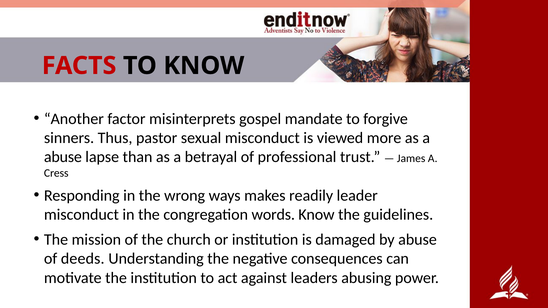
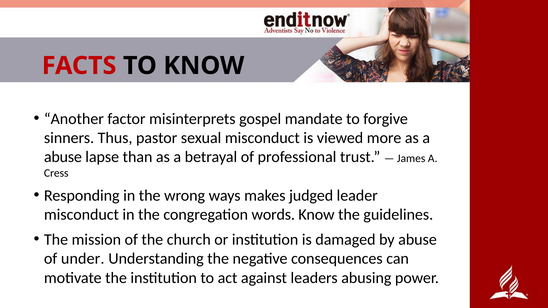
readily: readily -> judged
deeds: deeds -> under
